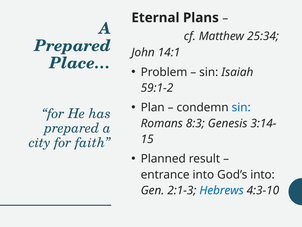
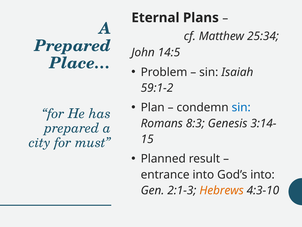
14:1: 14:1 -> 14:5
faith: faith -> must
Hebrews colour: blue -> orange
